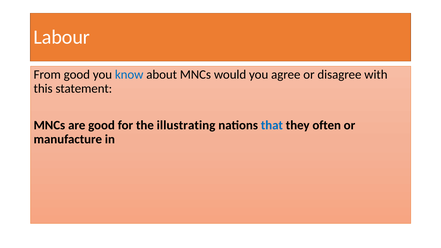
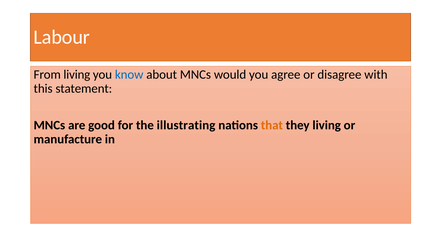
From good: good -> living
that colour: blue -> orange
they often: often -> living
